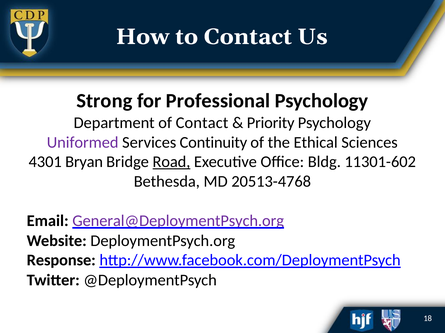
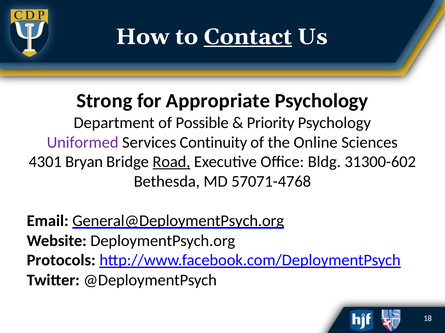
Contact at (248, 37) underline: none -> present
Professional: Professional -> Appropriate
of Contact: Contact -> Possible
Ethical: Ethical -> Online
11301-602: 11301-602 -> 31300-602
20513-4768: 20513-4768 -> 57071-4768
General@DeploymentPsych.org colour: purple -> black
Response: Response -> Protocols
